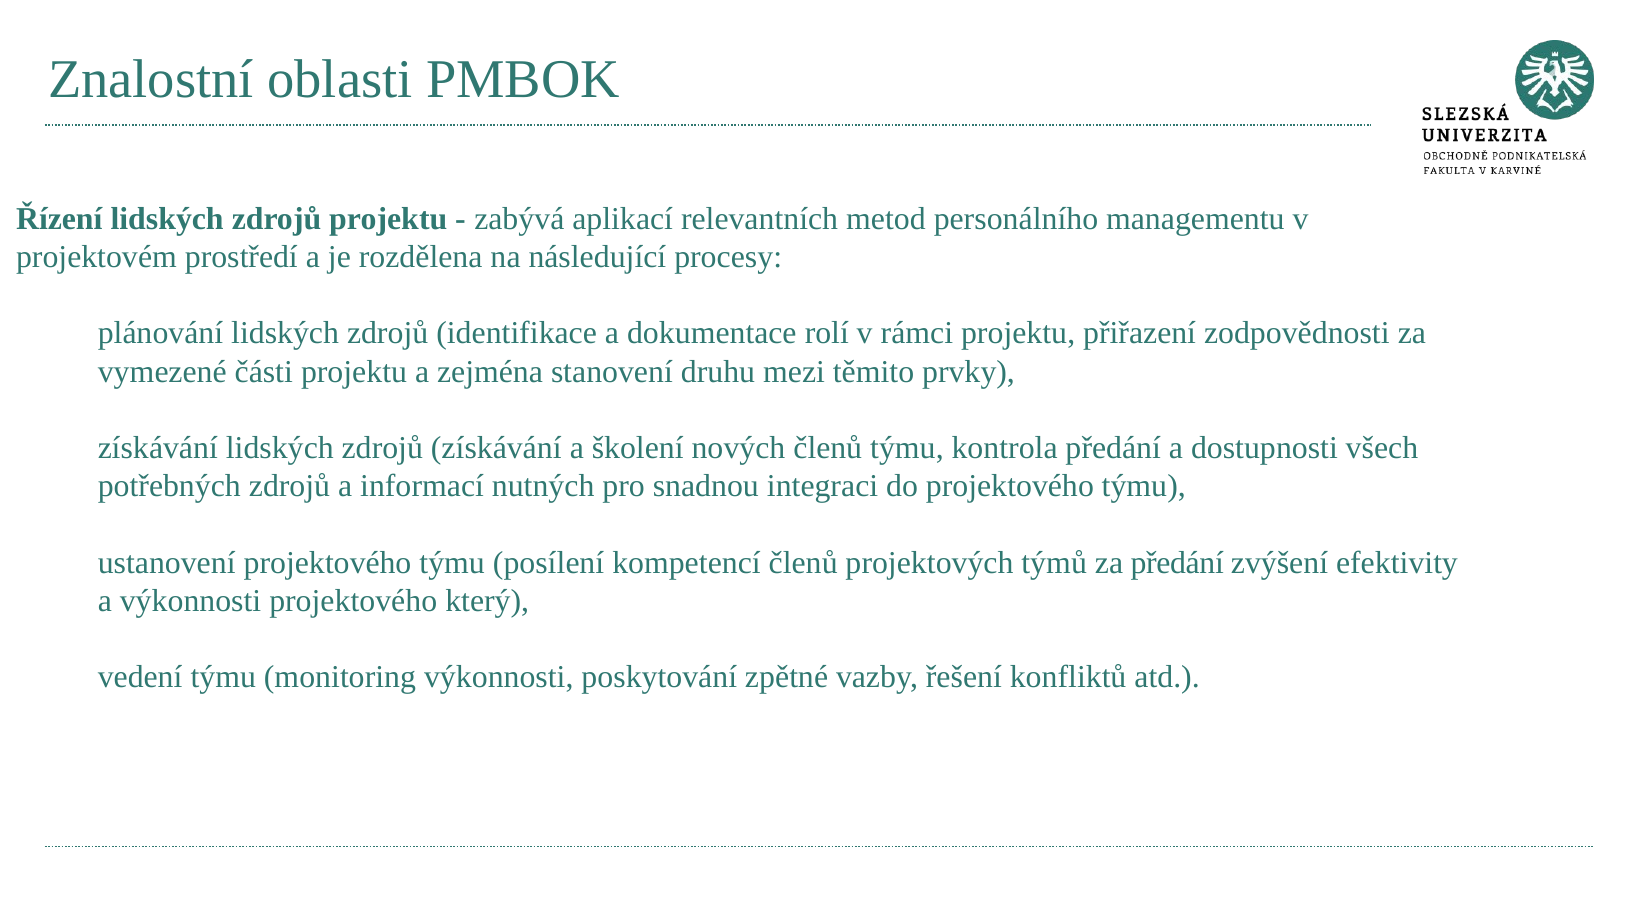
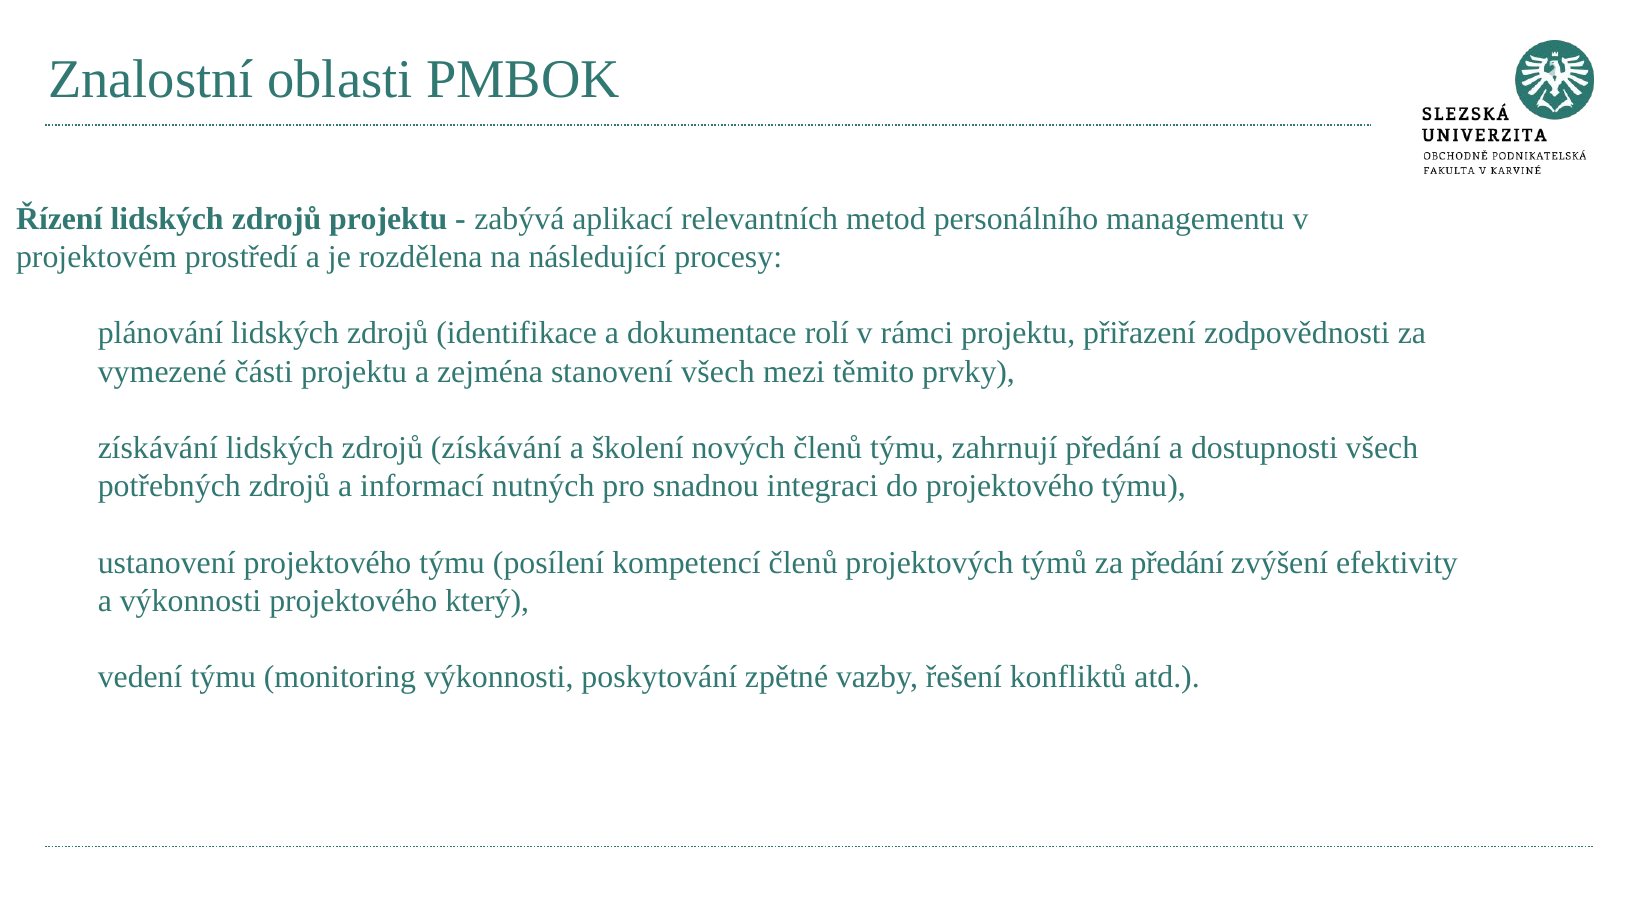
stanovení druhu: druhu -> všech
kontrola: kontrola -> zahrnují
